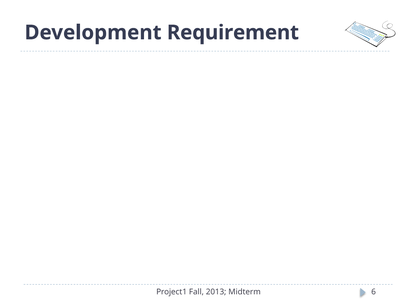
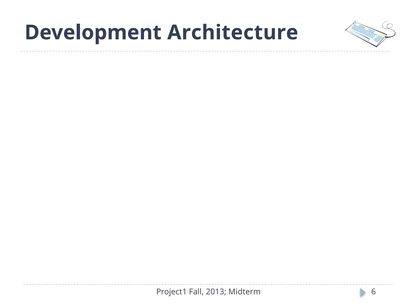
Requirement: Requirement -> Architecture
